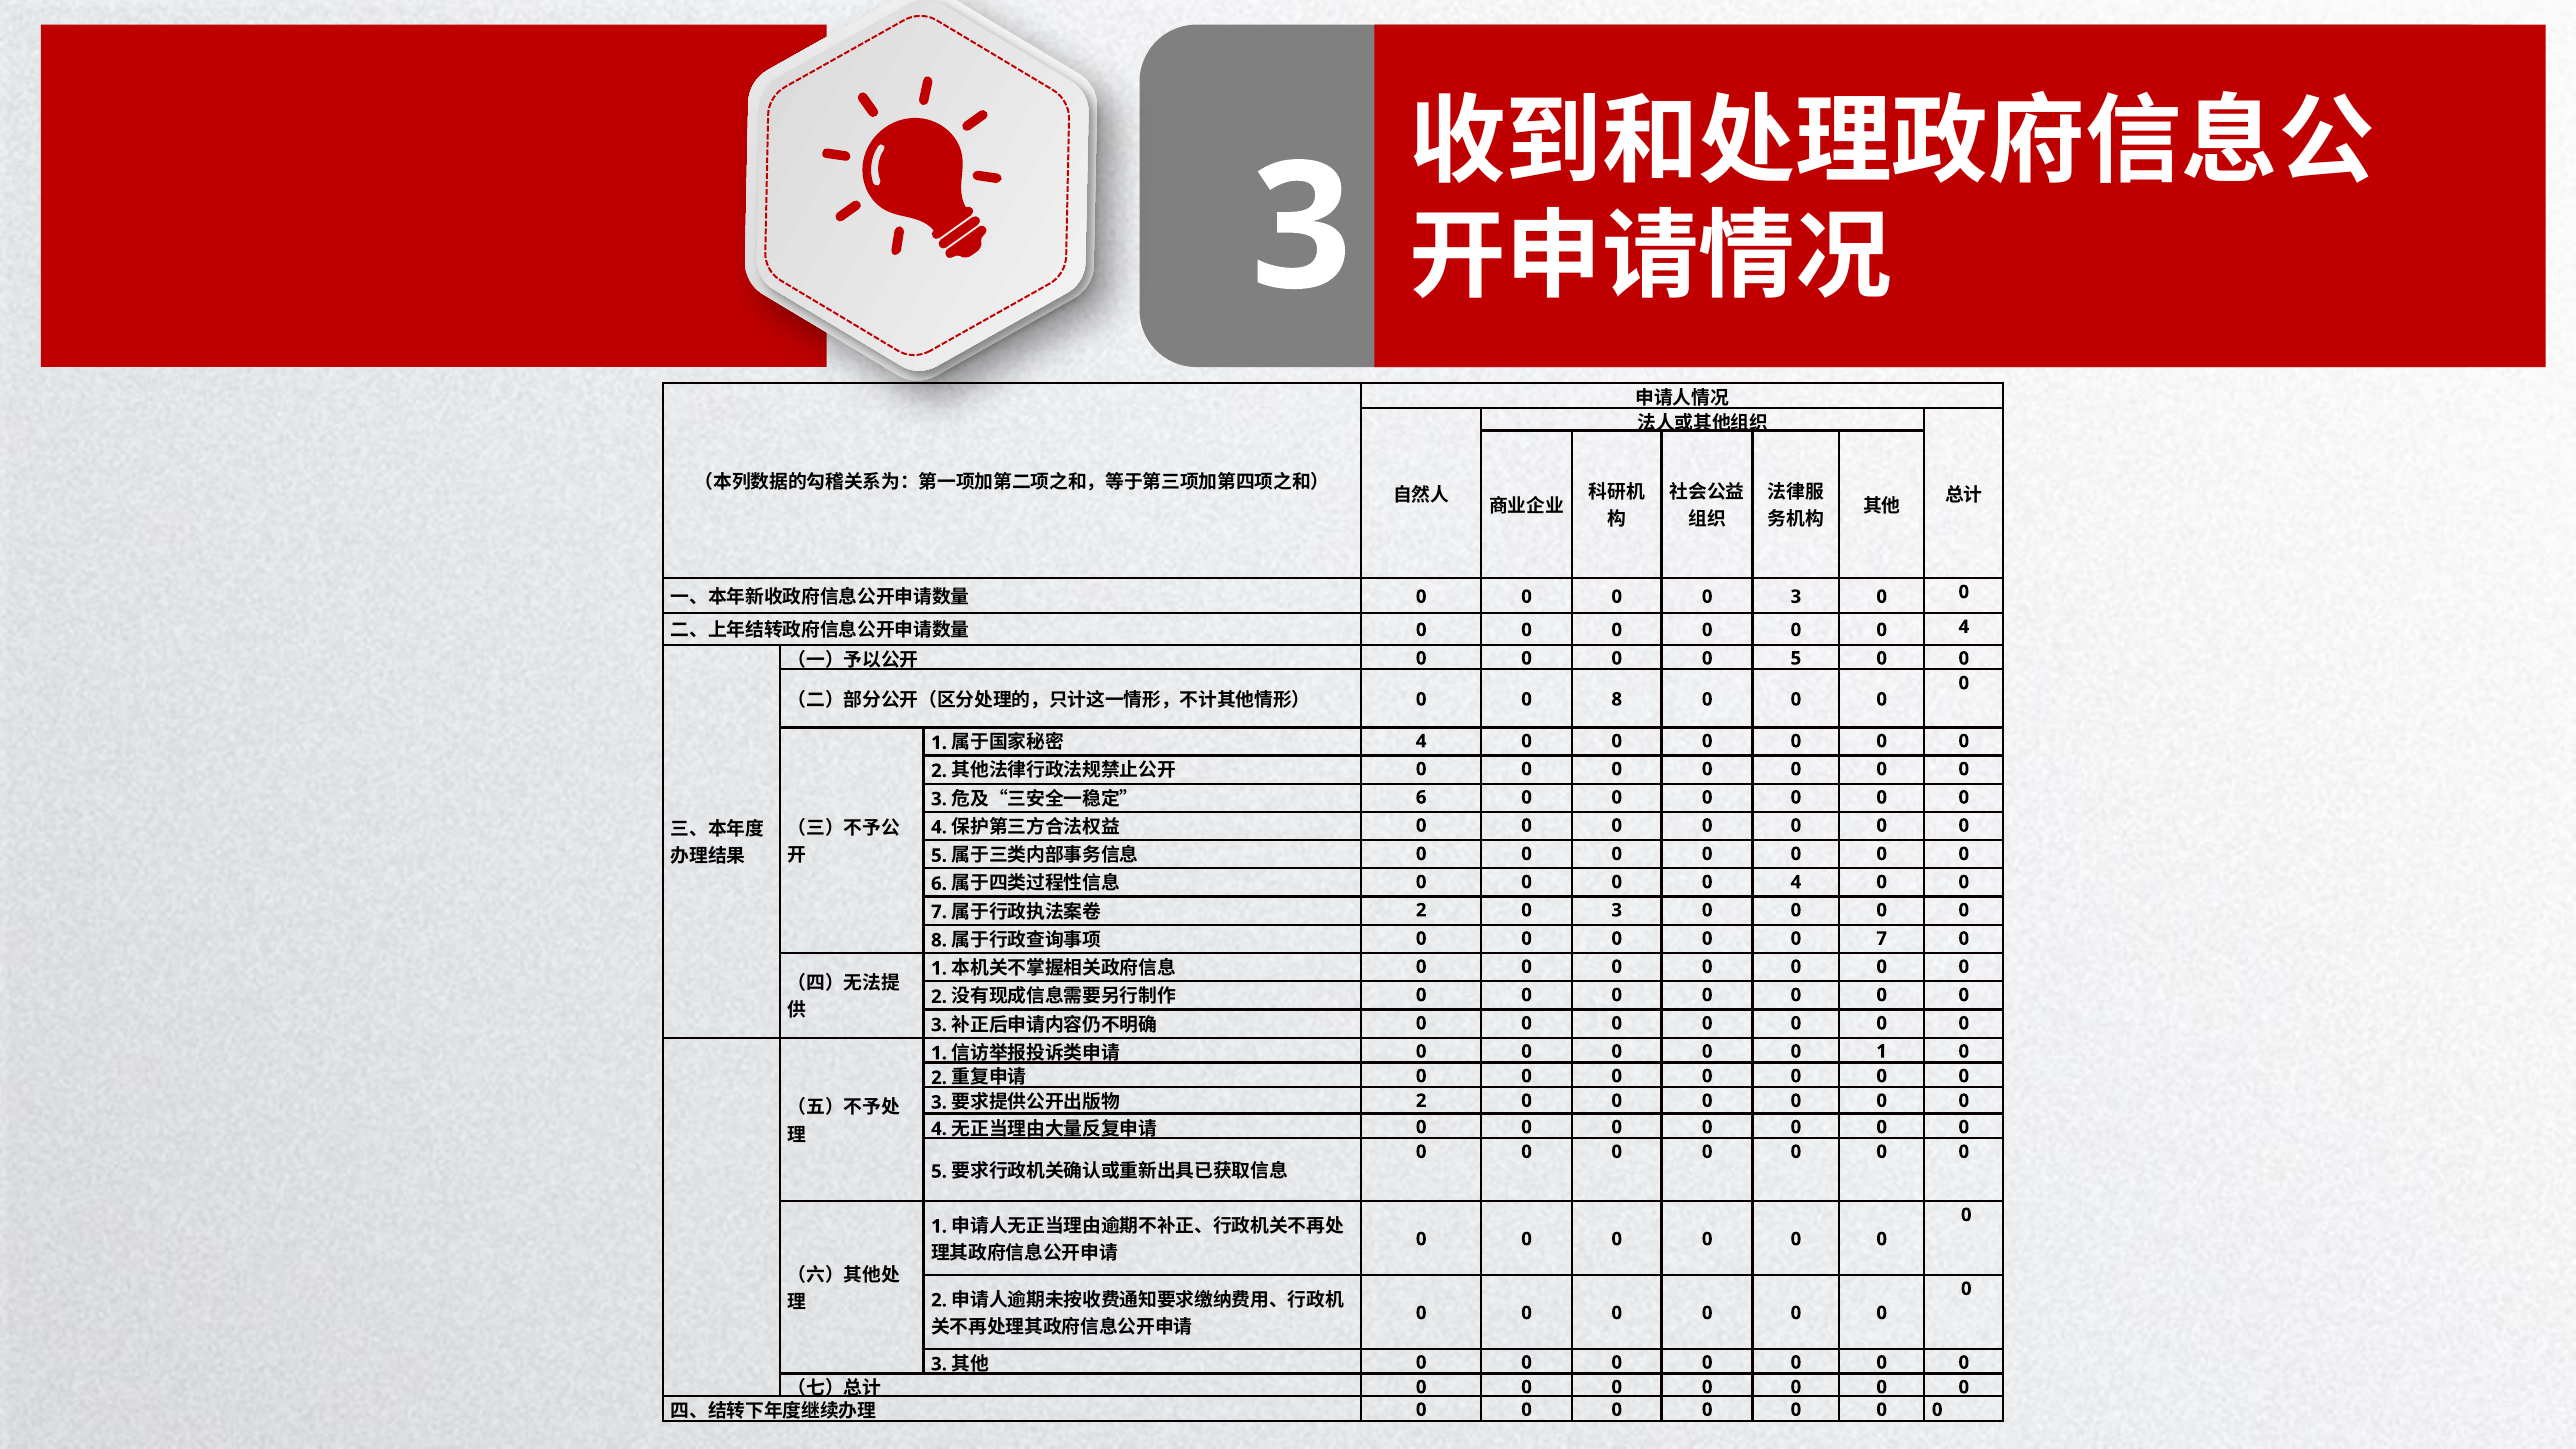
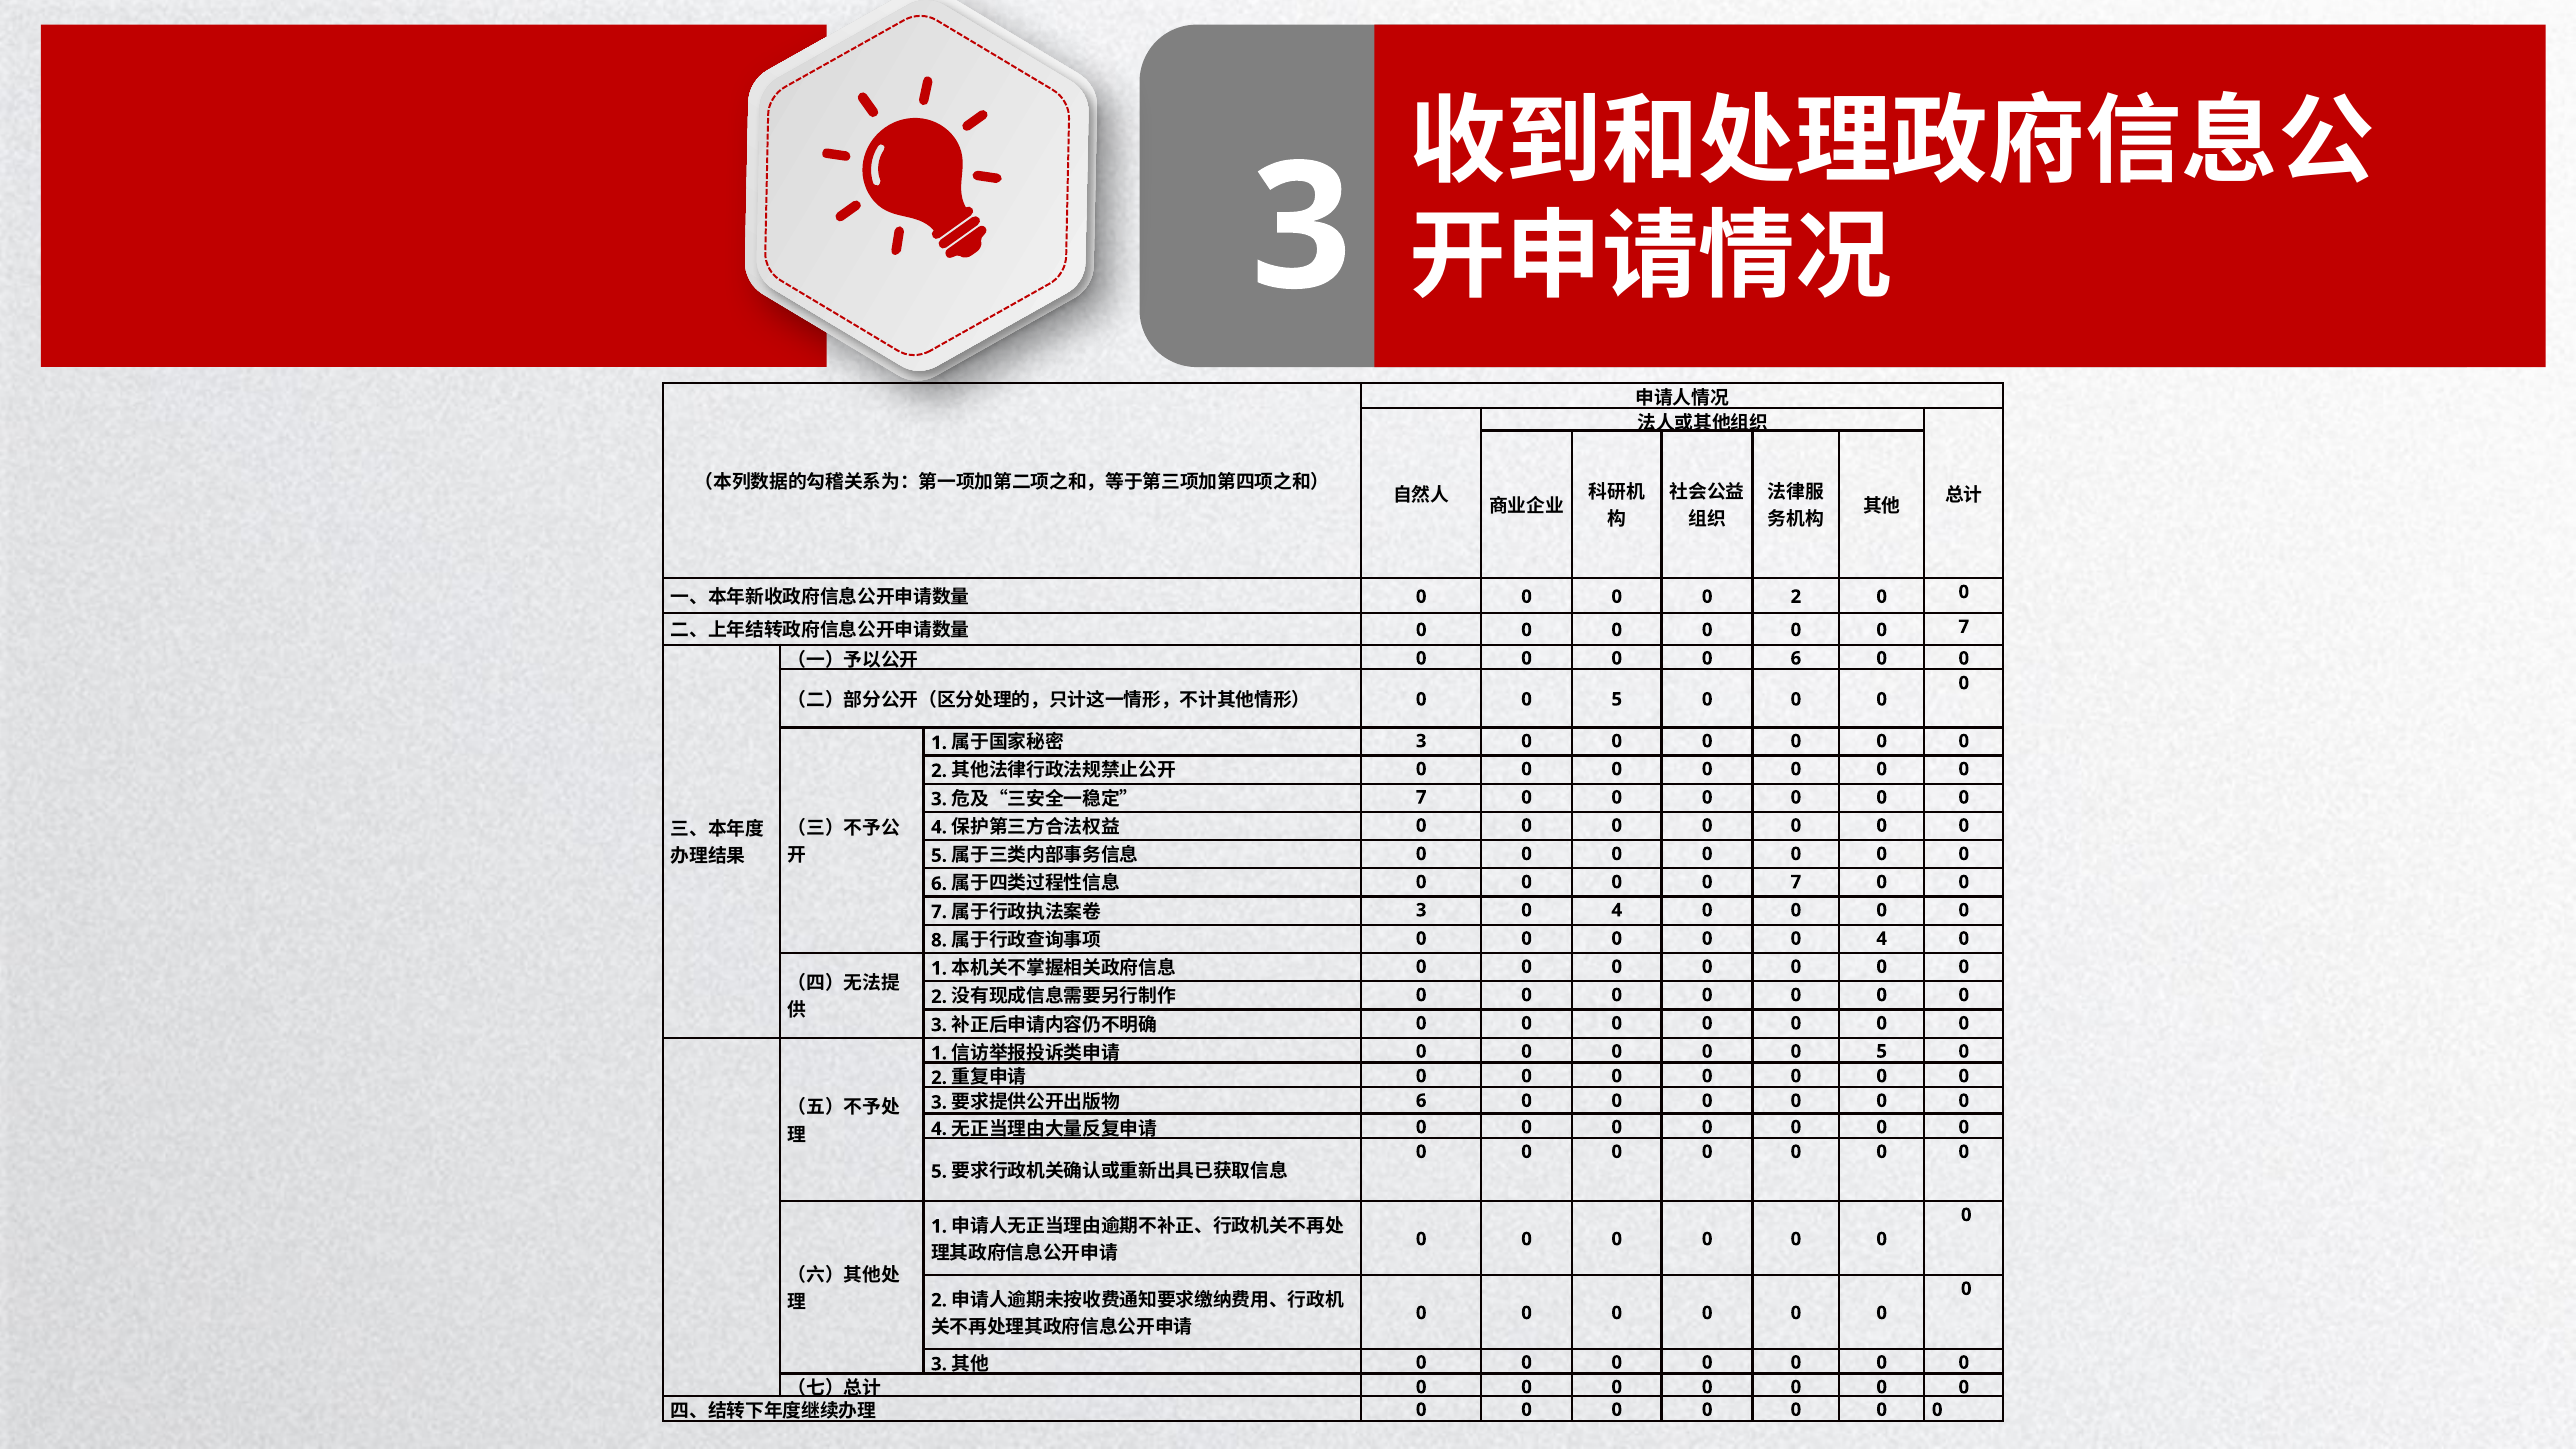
3 at (1796, 597): 3 -> 2
4 at (1964, 627): 4 -> 7
5 at (1796, 658): 5 -> 6
8 at (1617, 699): 8 -> 5
4 at (1421, 741): 4 -> 3
6 at (1421, 797): 6 -> 7
4 at (1796, 882): 4 -> 7
2 at (1421, 910): 2 -> 3
3 at (1617, 910): 3 -> 4
7 at (1882, 938): 7 -> 4
1 at (1882, 1051): 1 -> 5
2 at (1421, 1100): 2 -> 6
